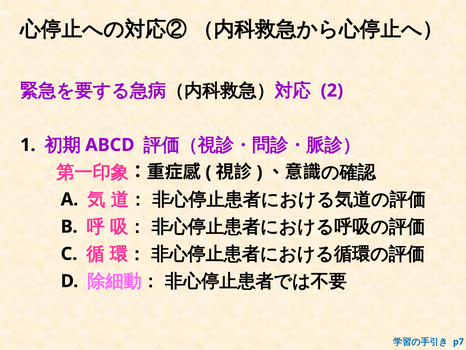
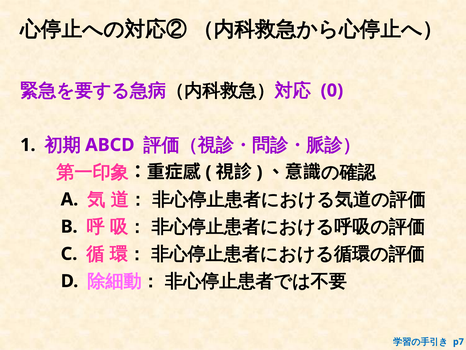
2: 2 -> 0
